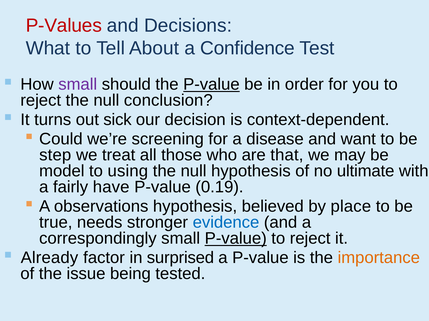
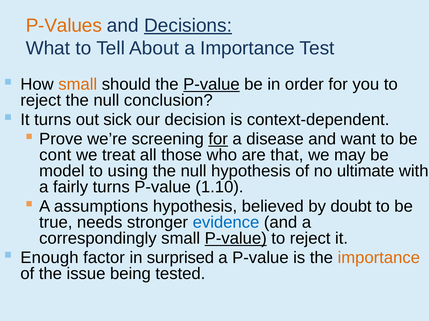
P-Values colour: red -> orange
Decisions underline: none -> present
a Confidence: Confidence -> Importance
small at (78, 85) colour: purple -> orange
Could: Could -> Prove
for at (218, 139) underline: none -> present
step: step -> cont
fairly have: have -> turns
0.19: 0.19 -> 1.10
observations: observations -> assumptions
place: place -> doubt
Already: Already -> Enough
